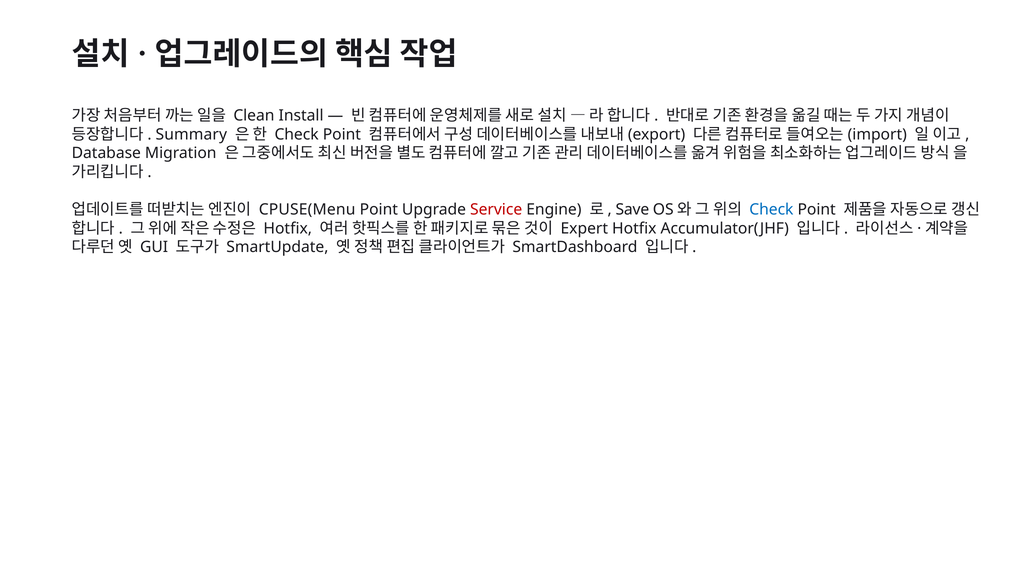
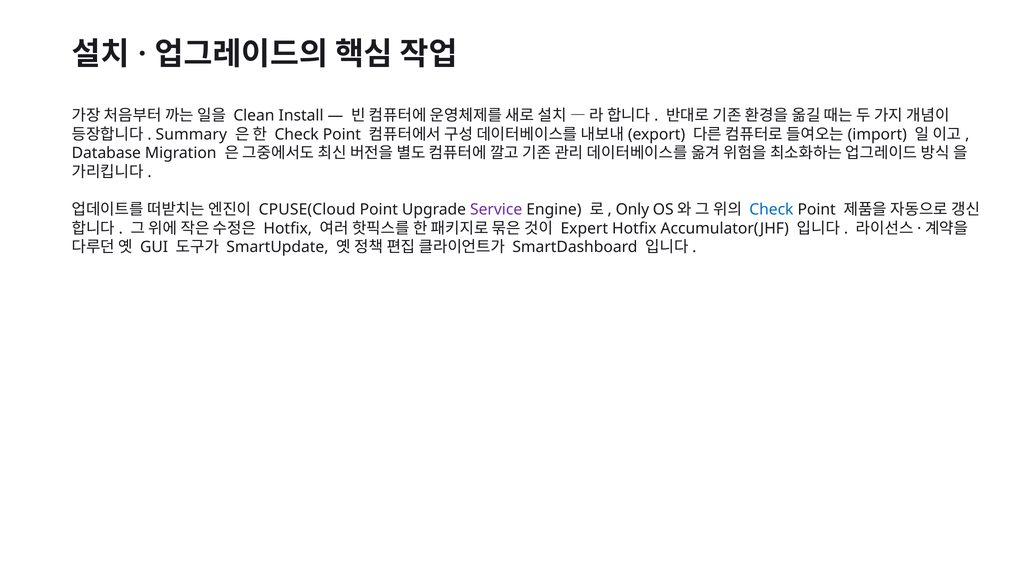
CPUSE(Menu: CPUSE(Menu -> CPUSE(Cloud
Service colour: red -> purple
Save: Save -> Only
